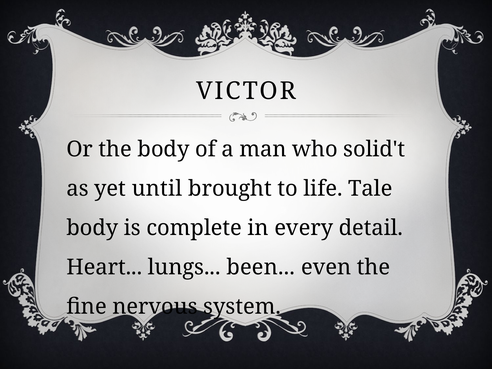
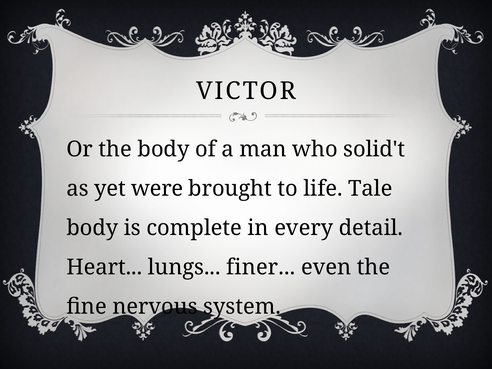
until: until -> were
been: been -> finer
